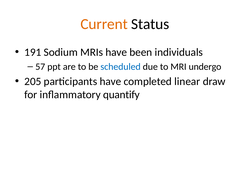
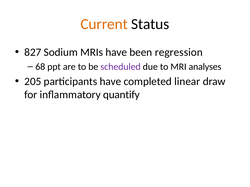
191: 191 -> 827
individuals: individuals -> regression
57: 57 -> 68
scheduled colour: blue -> purple
undergo: undergo -> analyses
